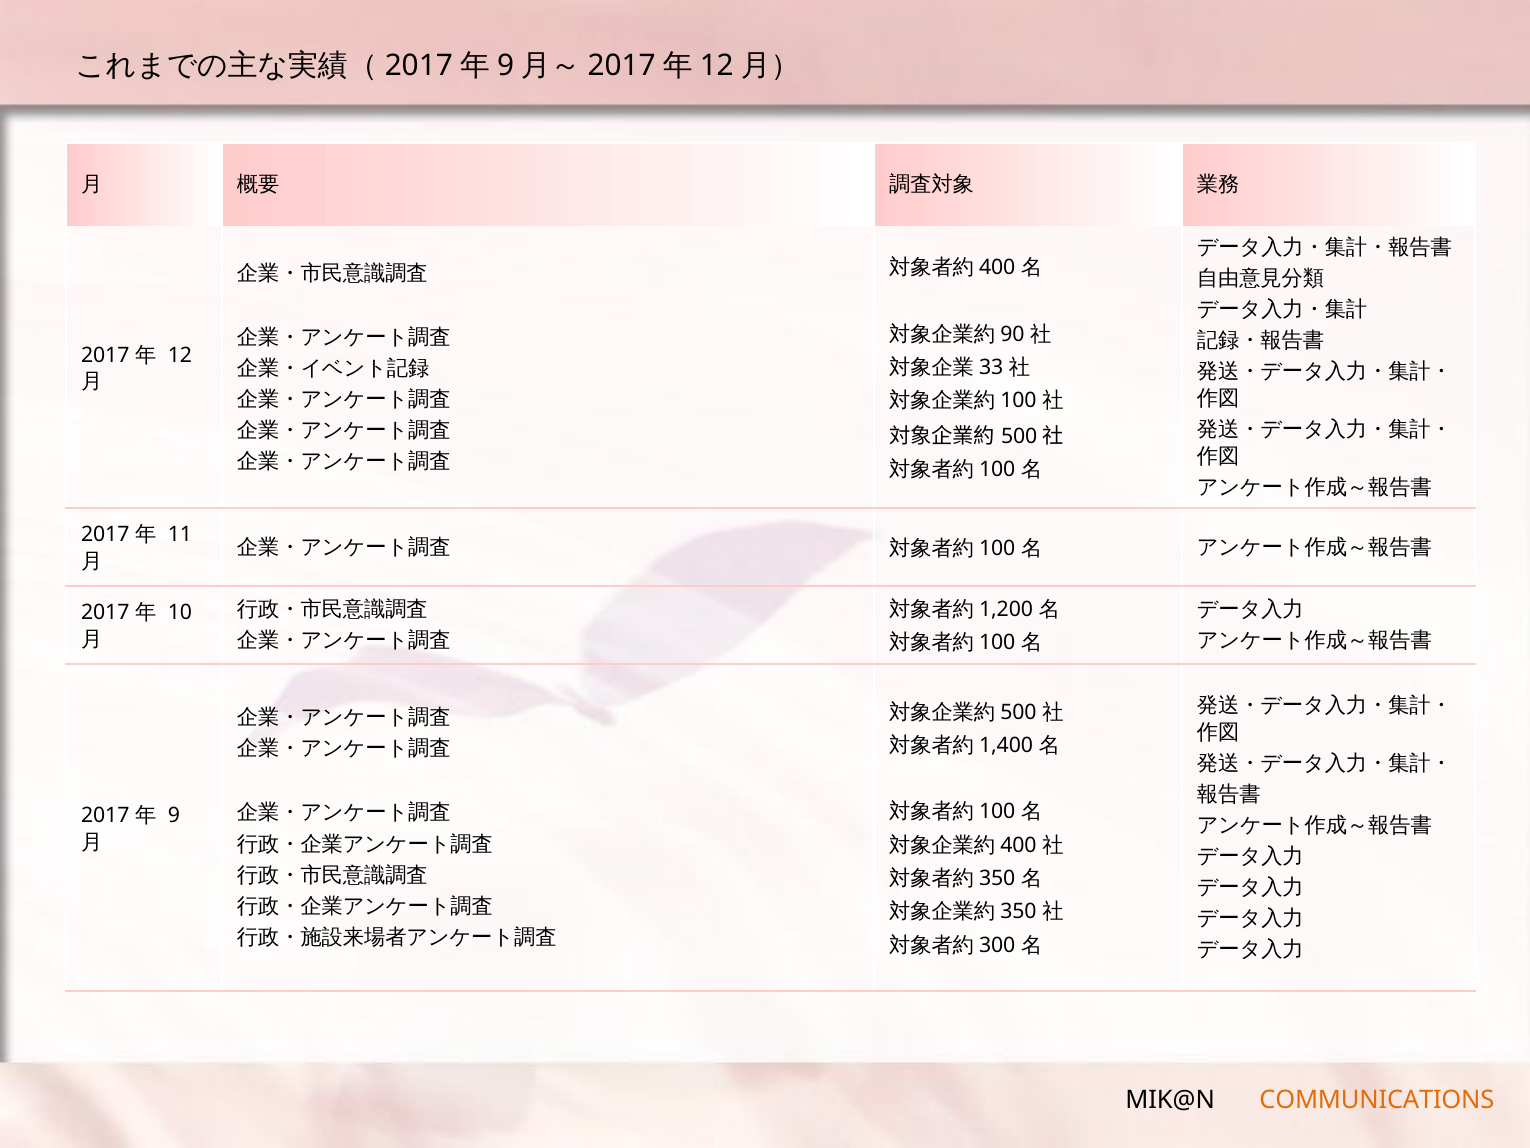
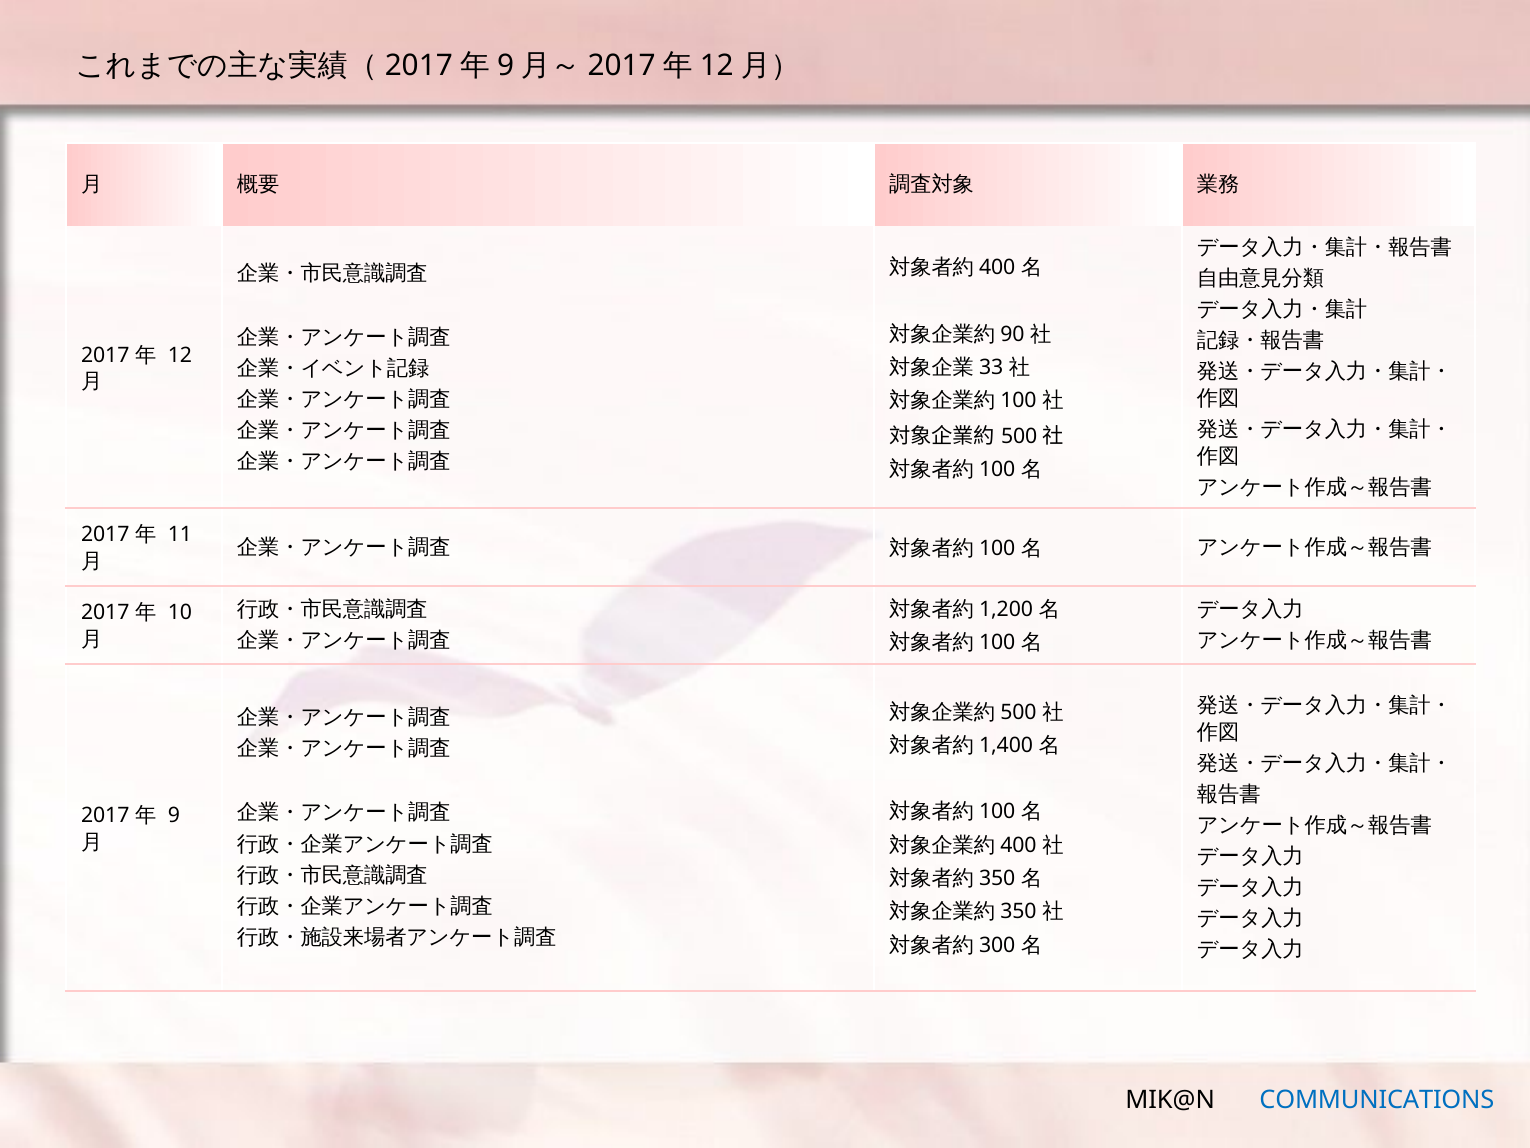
COMMUNICATIONS colour: orange -> blue
